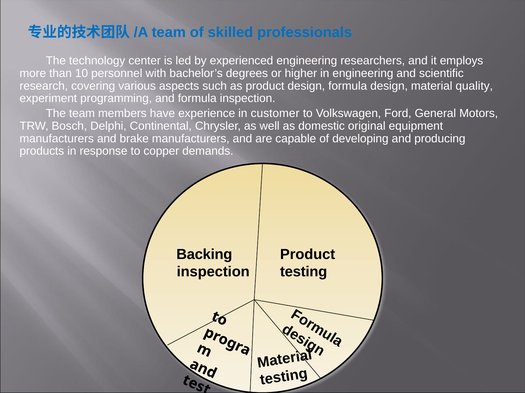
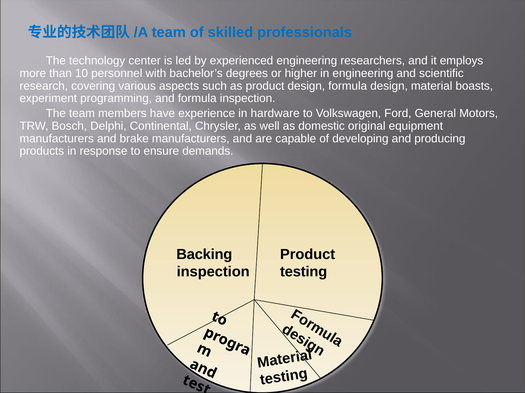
quality: quality -> boasts
customer: customer -> hardware
copper: copper -> ensure
